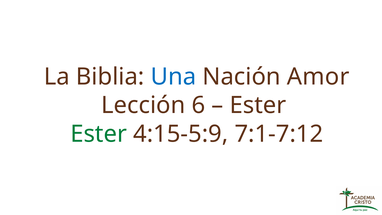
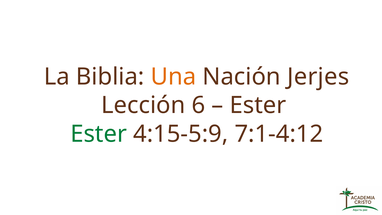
Una colour: blue -> orange
Amor: Amor -> Jerjes
7:1-7:12: 7:1-7:12 -> 7:1-4:12
